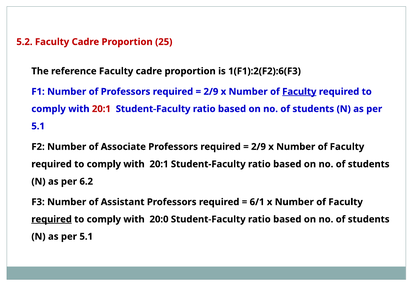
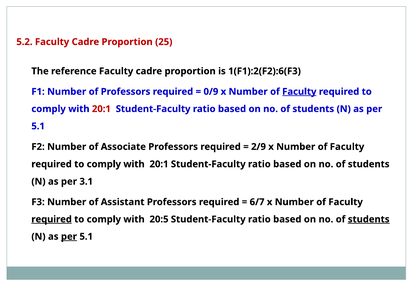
2/9 at (211, 92): 2/9 -> 0/9
6.2: 6.2 -> 3.1
6/1: 6/1 -> 6/7
20:0: 20:0 -> 20:5
students at (369, 219) underline: none -> present
per at (69, 236) underline: none -> present
